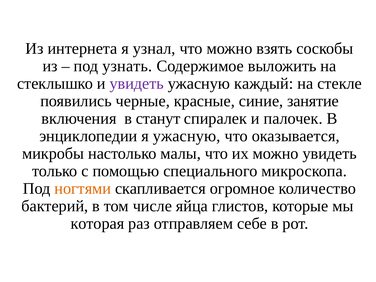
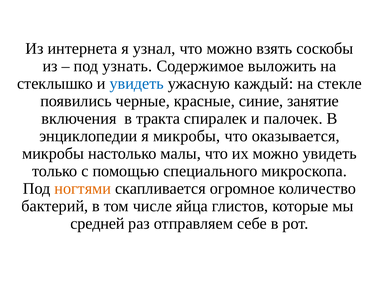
увидеть at (137, 84) colour: purple -> blue
станут: станут -> тракта
я ужасную: ужасную -> микробы
которая: которая -> средней
